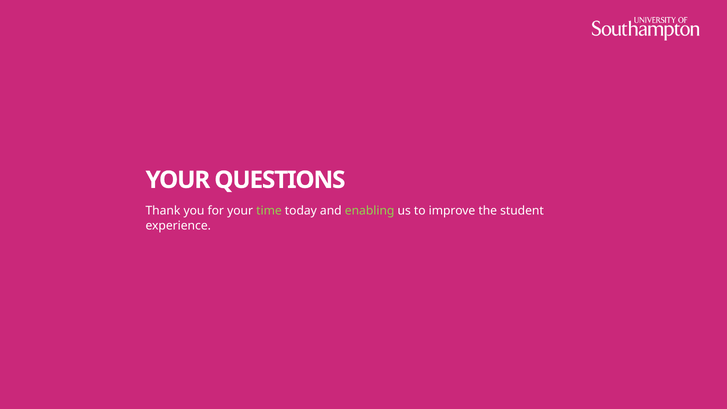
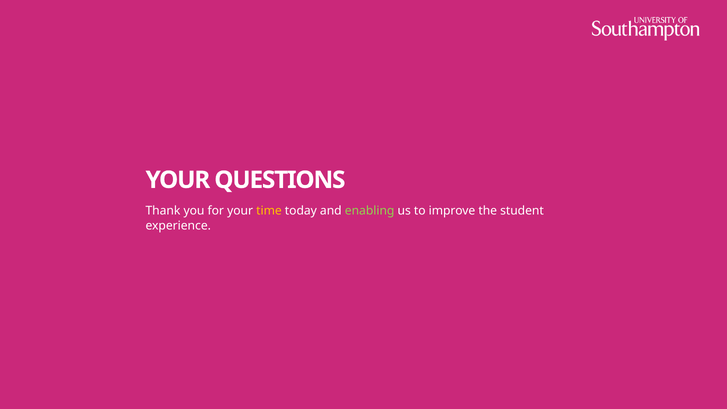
time colour: light green -> yellow
